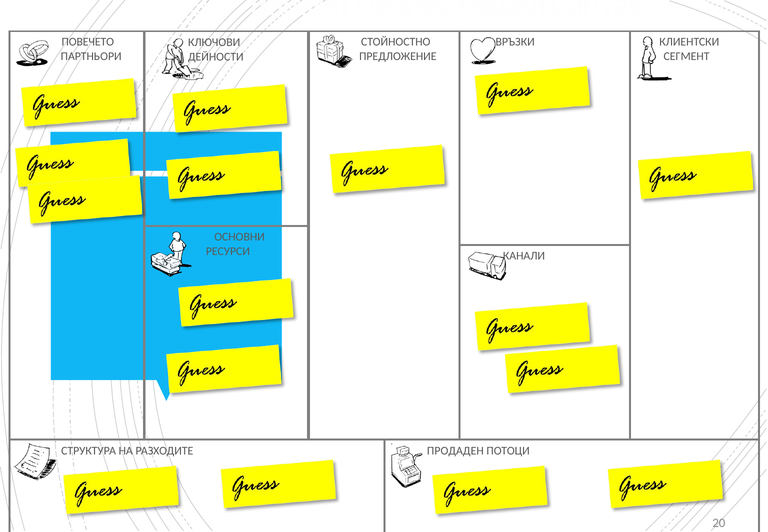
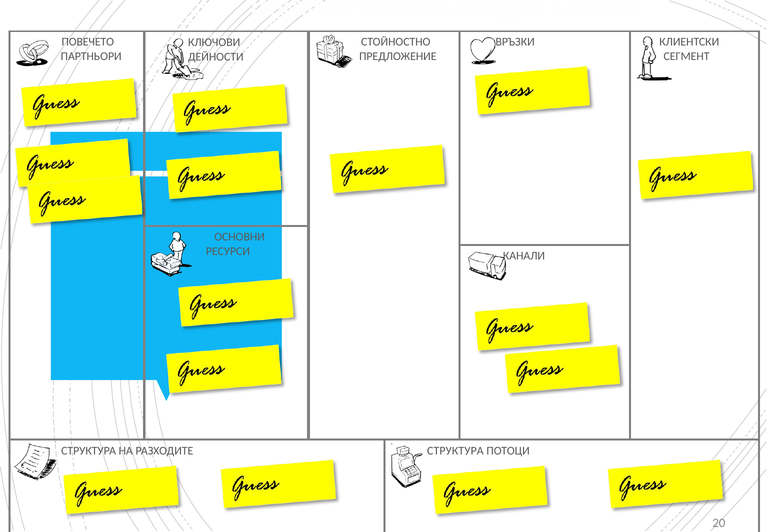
РАЗХОДИТЕ ПРОДАДЕН: ПРОДАДЕН -> СТРУКТУРА
